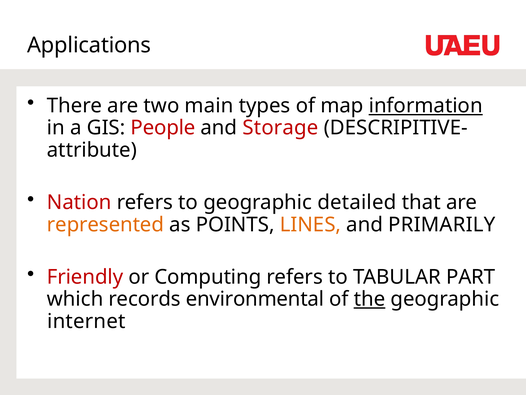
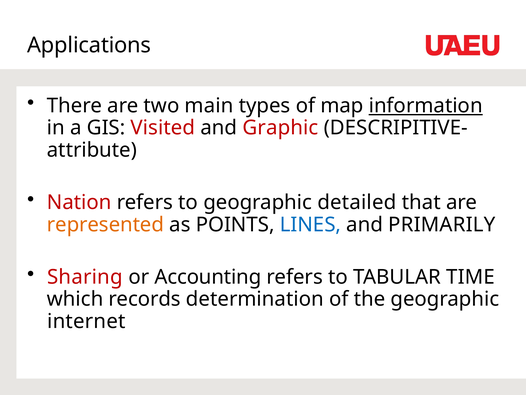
People: People -> Visited
Storage: Storage -> Graphic
LINES colour: orange -> blue
Friendly: Friendly -> Sharing
Computing: Computing -> Accounting
PART: PART -> TIME
environmental: environmental -> determination
the underline: present -> none
